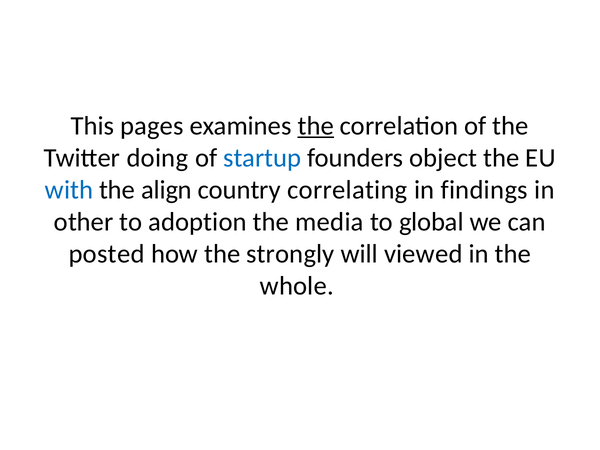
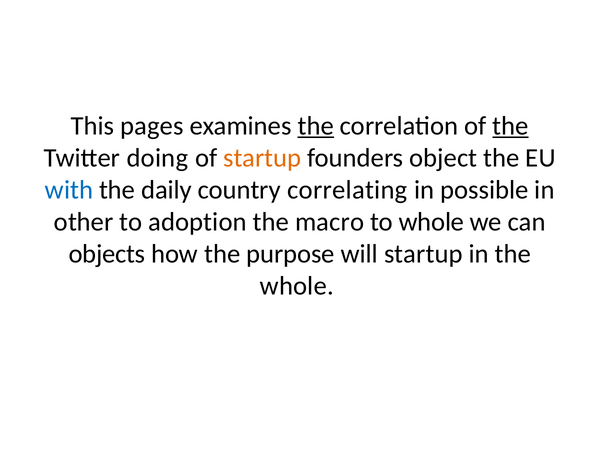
the at (511, 126) underline: none -> present
startup at (262, 158) colour: blue -> orange
align: align -> daily
findings: findings -> possible
media: media -> macro
to global: global -> whole
posted: posted -> objects
strongly: strongly -> purpose
will viewed: viewed -> startup
